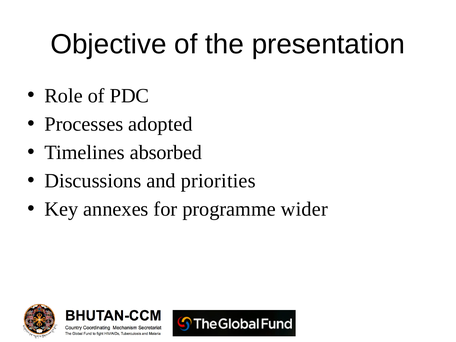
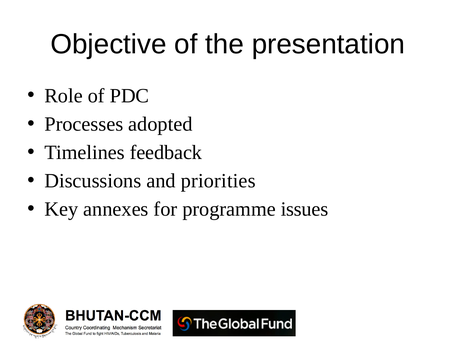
absorbed: absorbed -> feedback
wider: wider -> issues
